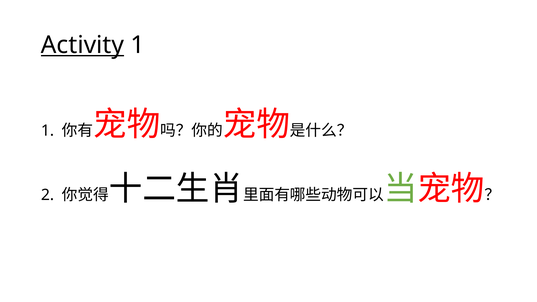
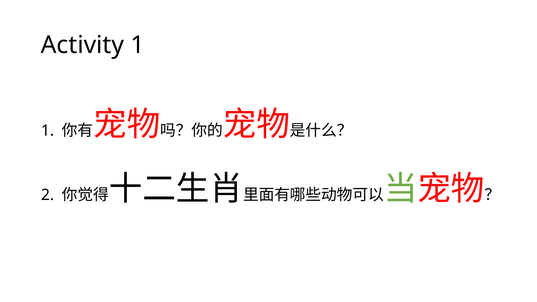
Activity underline: present -> none
